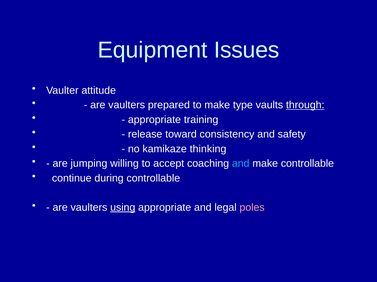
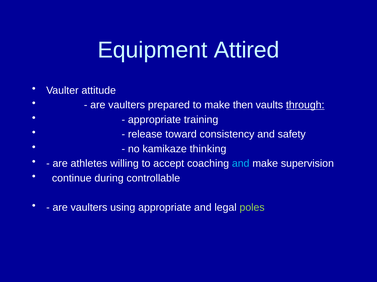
Issues: Issues -> Attired
type: type -> then
jumping: jumping -> athletes
make controllable: controllable -> supervision
using underline: present -> none
poles colour: pink -> light green
